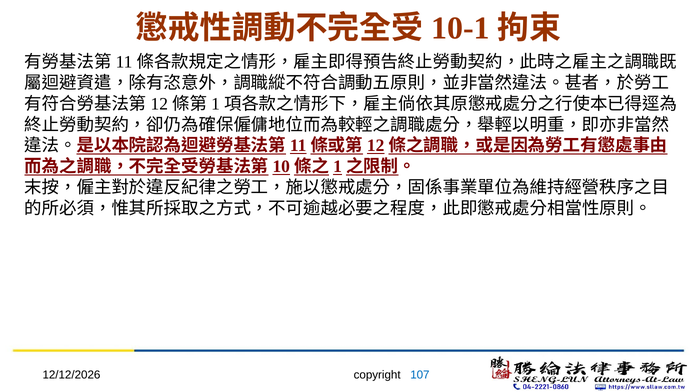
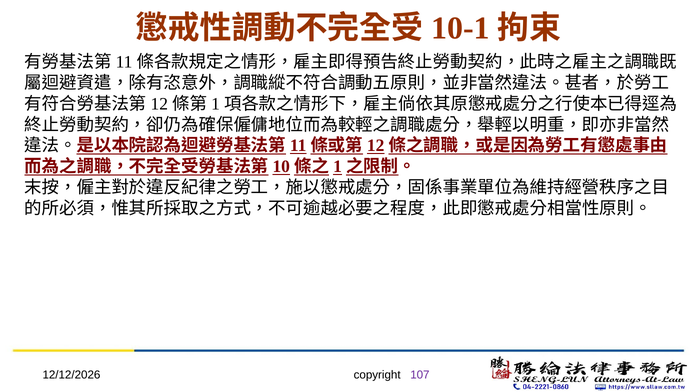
107 colour: blue -> purple
